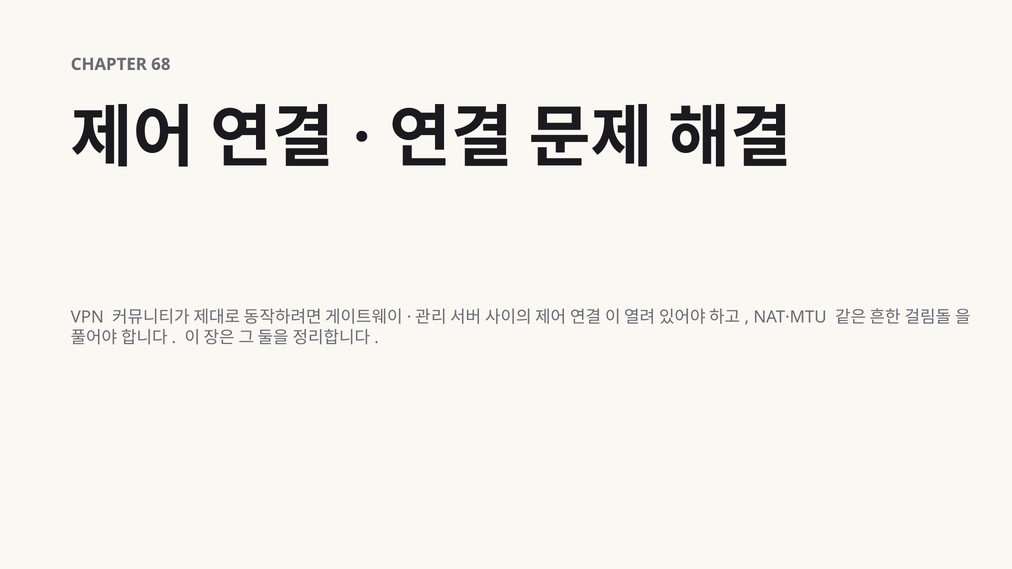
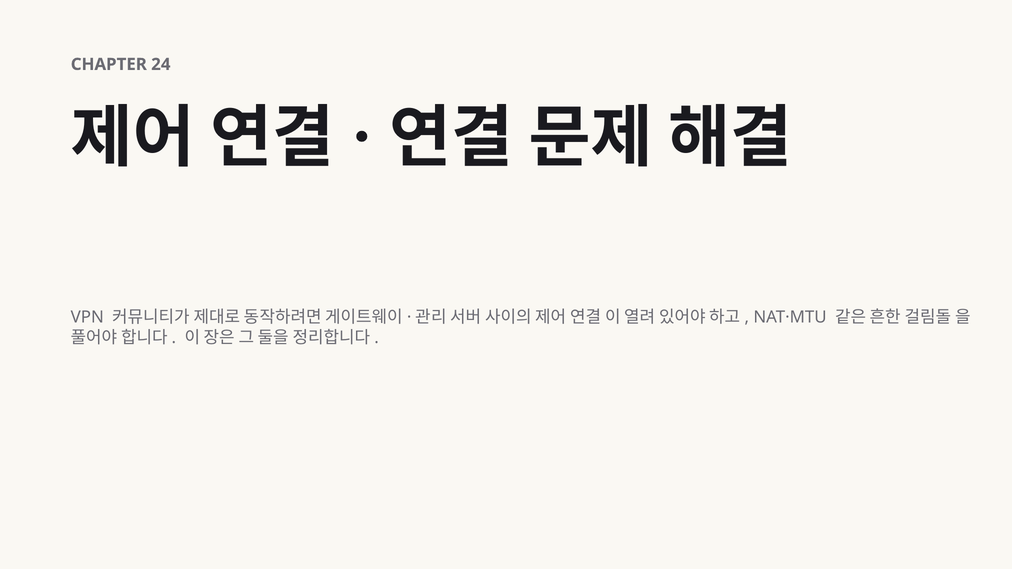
68: 68 -> 24
